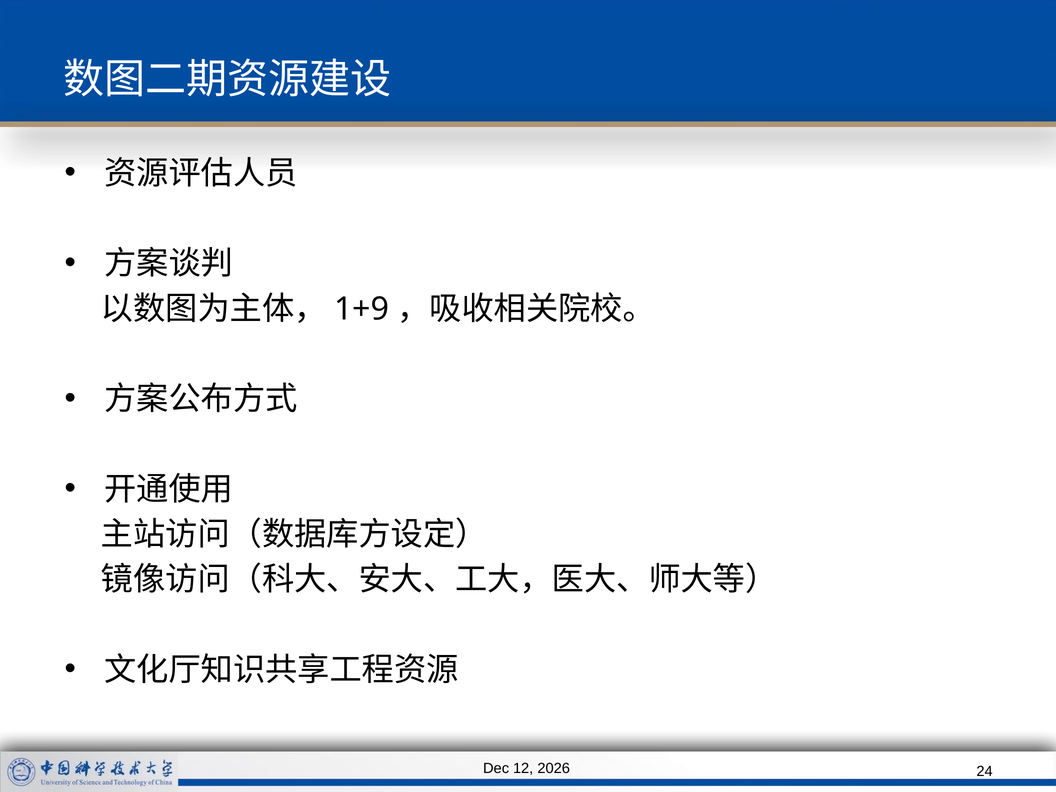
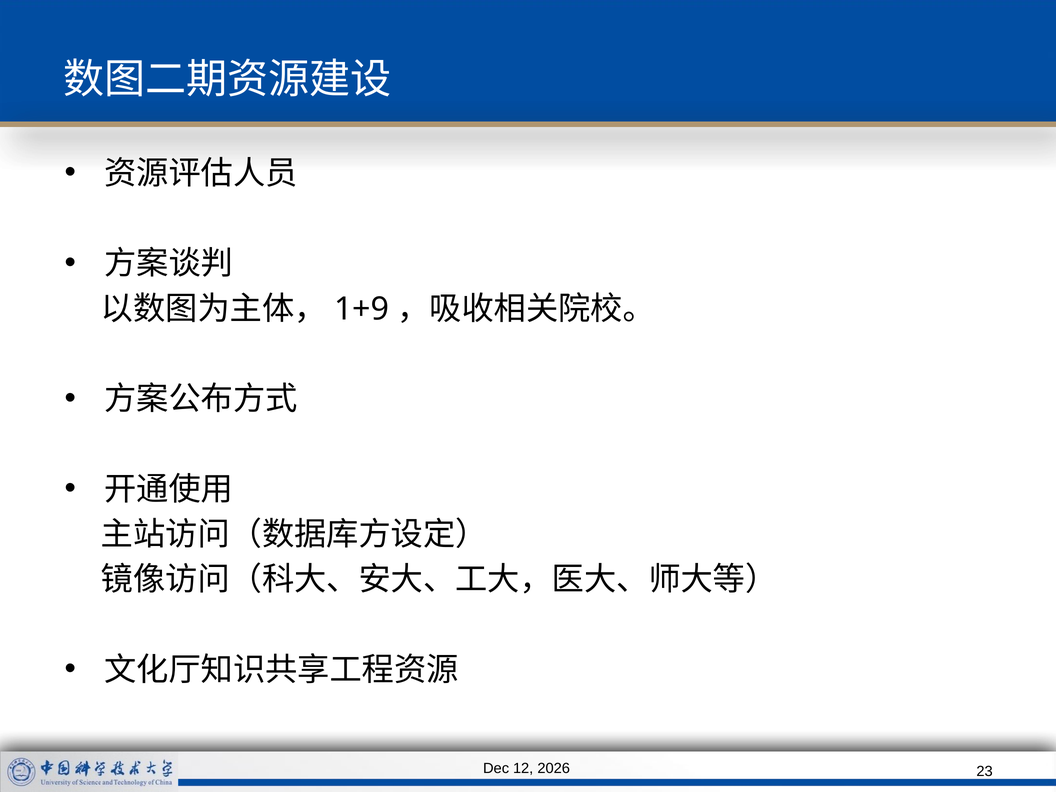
24: 24 -> 23
